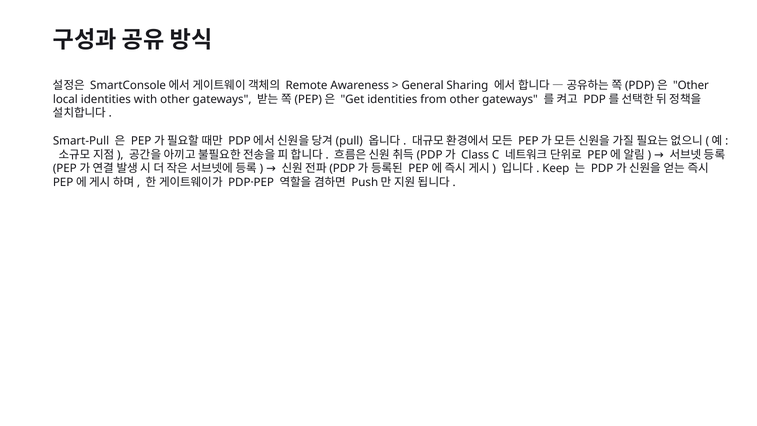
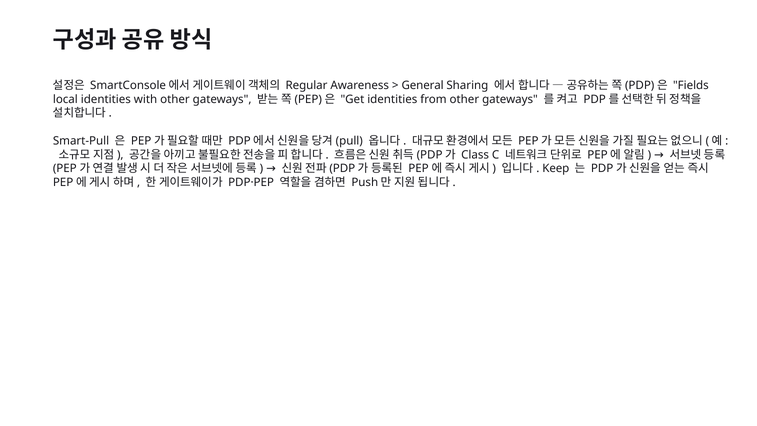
Remote: Remote -> Regular
Other at (691, 85): Other -> Fields
